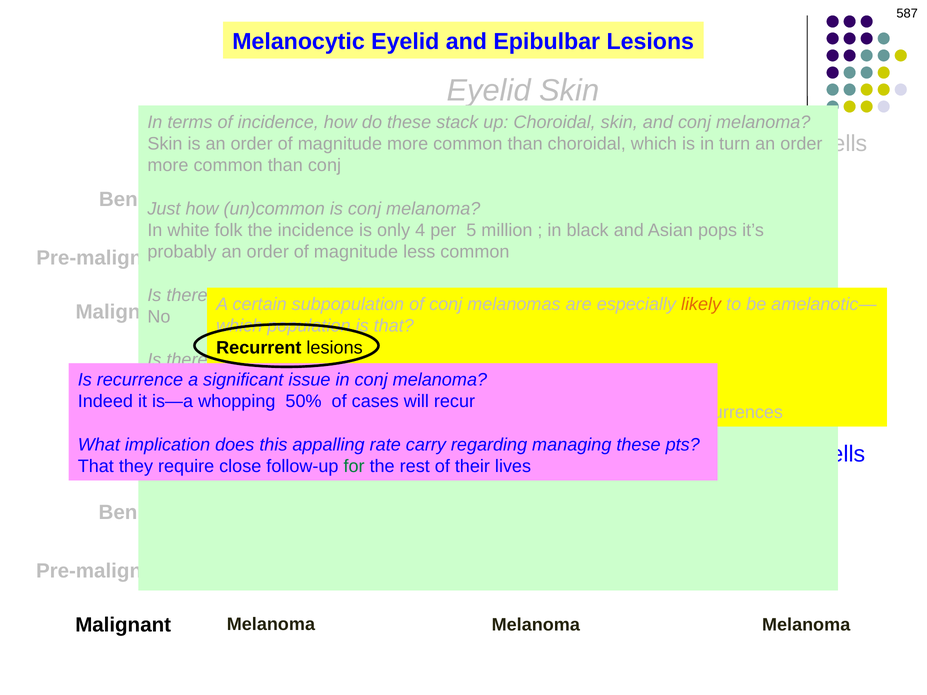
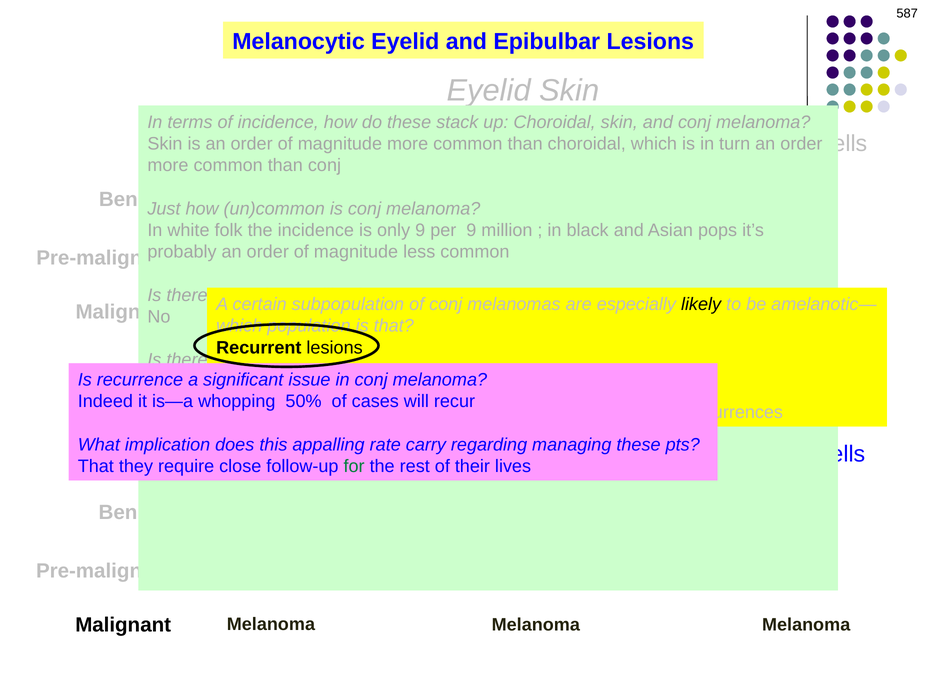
only 4: 4 -> 9
per 5: 5 -> 9
likely colour: orange -> black
